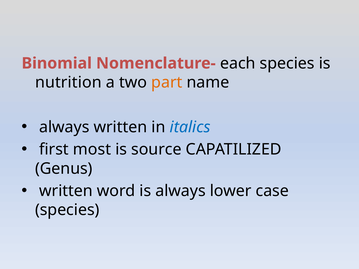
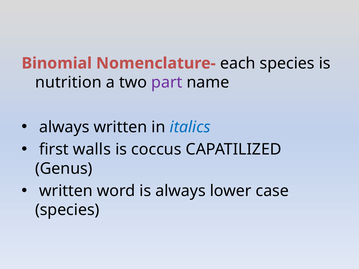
part colour: orange -> purple
most: most -> walls
source: source -> coccus
